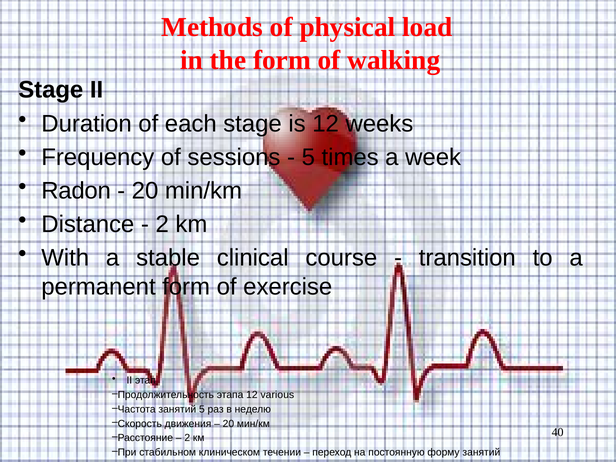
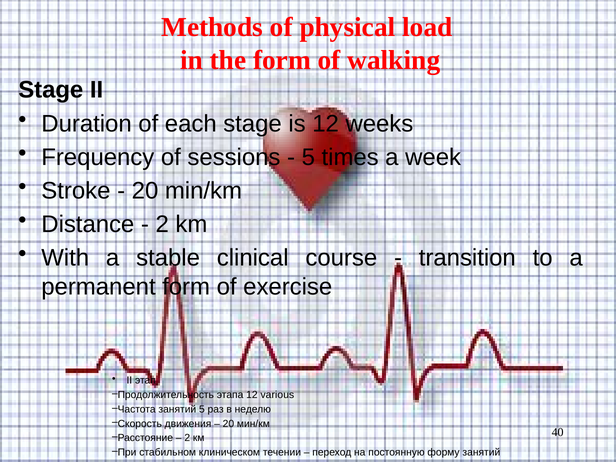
Radon: Radon -> Stroke
